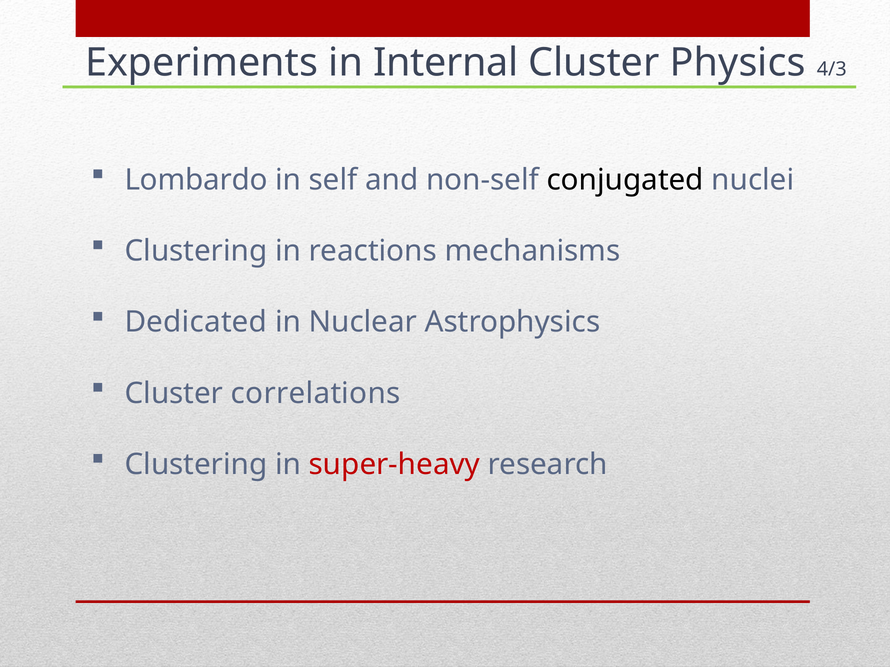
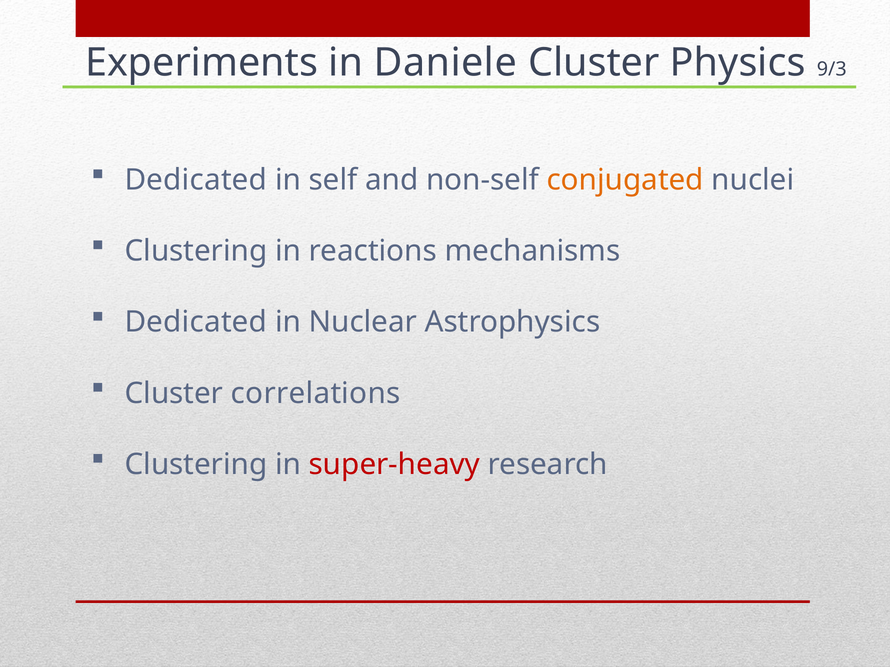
Internal: Internal -> Daniele
4/3: 4/3 -> 9/3
Lombardo at (196, 180): Lombardo -> Dedicated
conjugated colour: black -> orange
